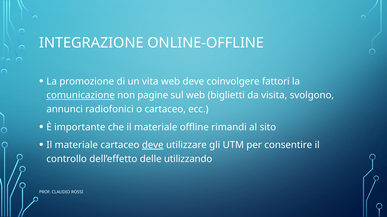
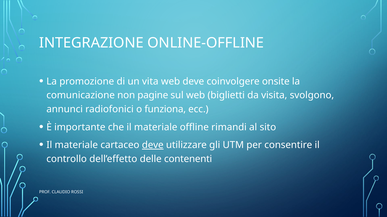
fattori: fattori -> onsite
comunicazione underline: present -> none
o cartaceo: cartaceo -> funziona
utilizzando: utilizzando -> contenenti
